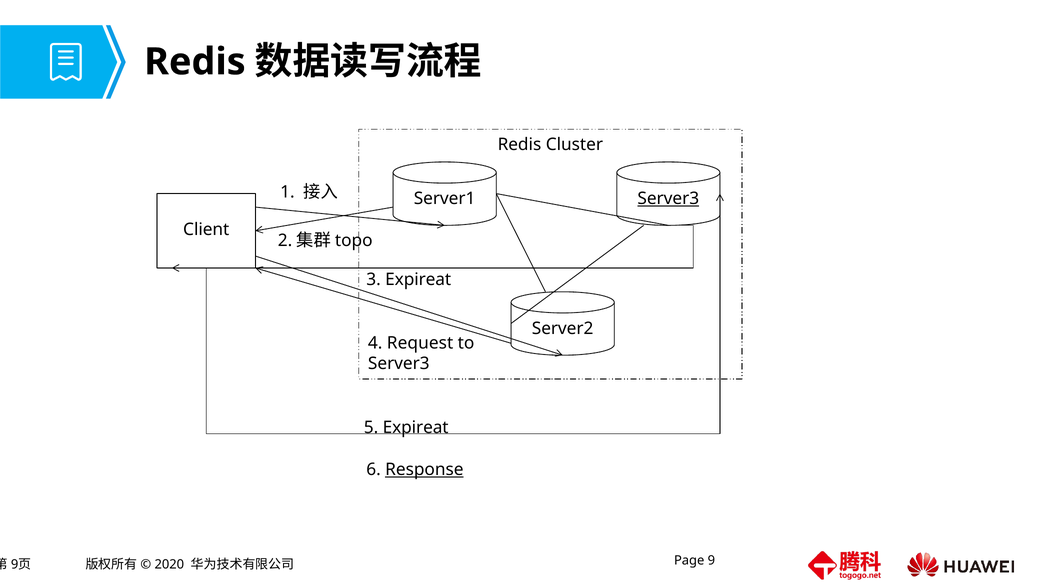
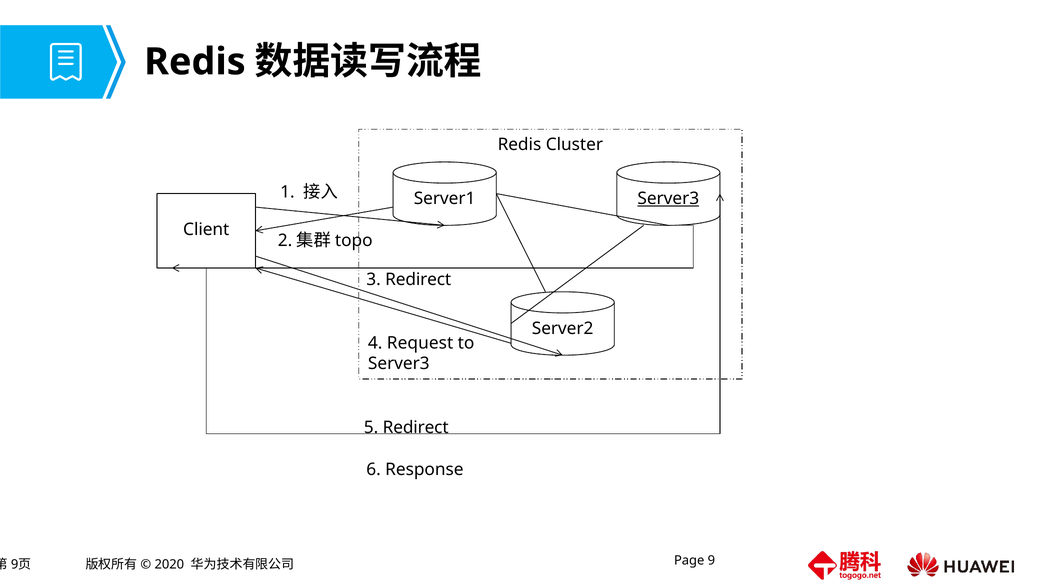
3 Expireat: Expireat -> Redirect
5 Expireat: Expireat -> Redirect
Response underline: present -> none
